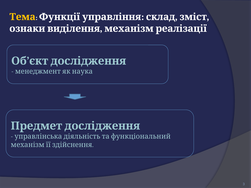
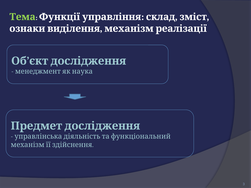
Тема colour: yellow -> light green
